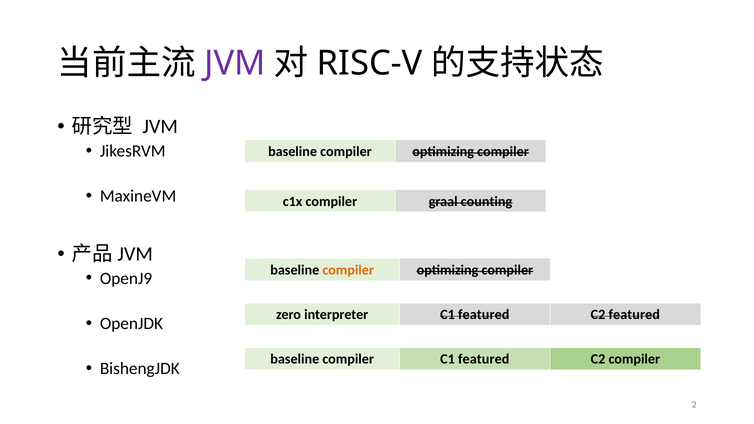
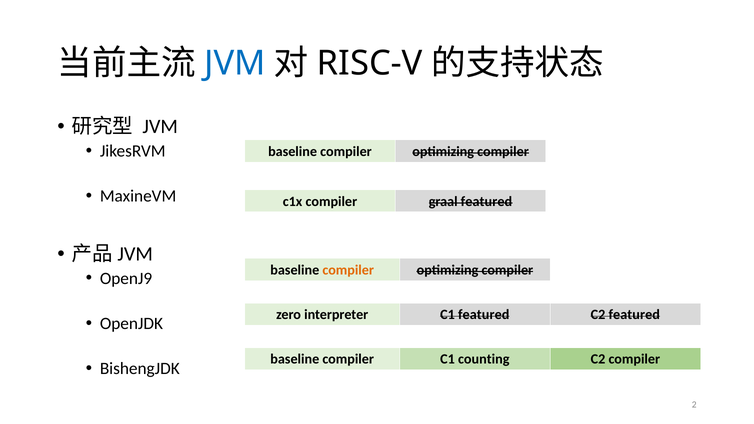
JVM at (235, 63) colour: purple -> blue
graal counting: counting -> featured
compiler C1 featured: featured -> counting
